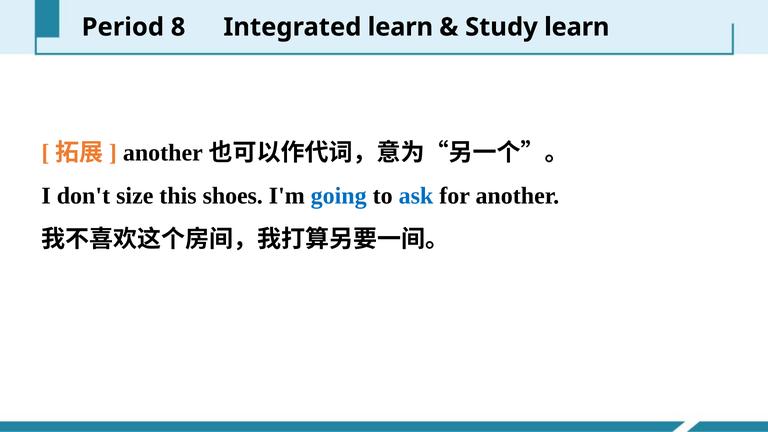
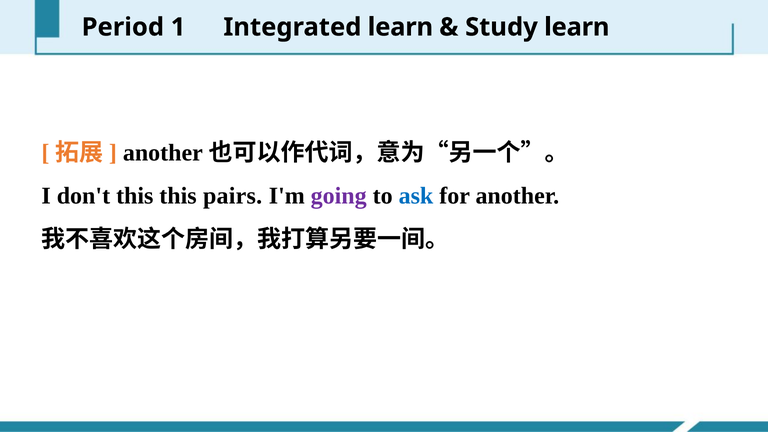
8: 8 -> 1
don't size: size -> this
shoes: shoes -> pairs
going colour: blue -> purple
